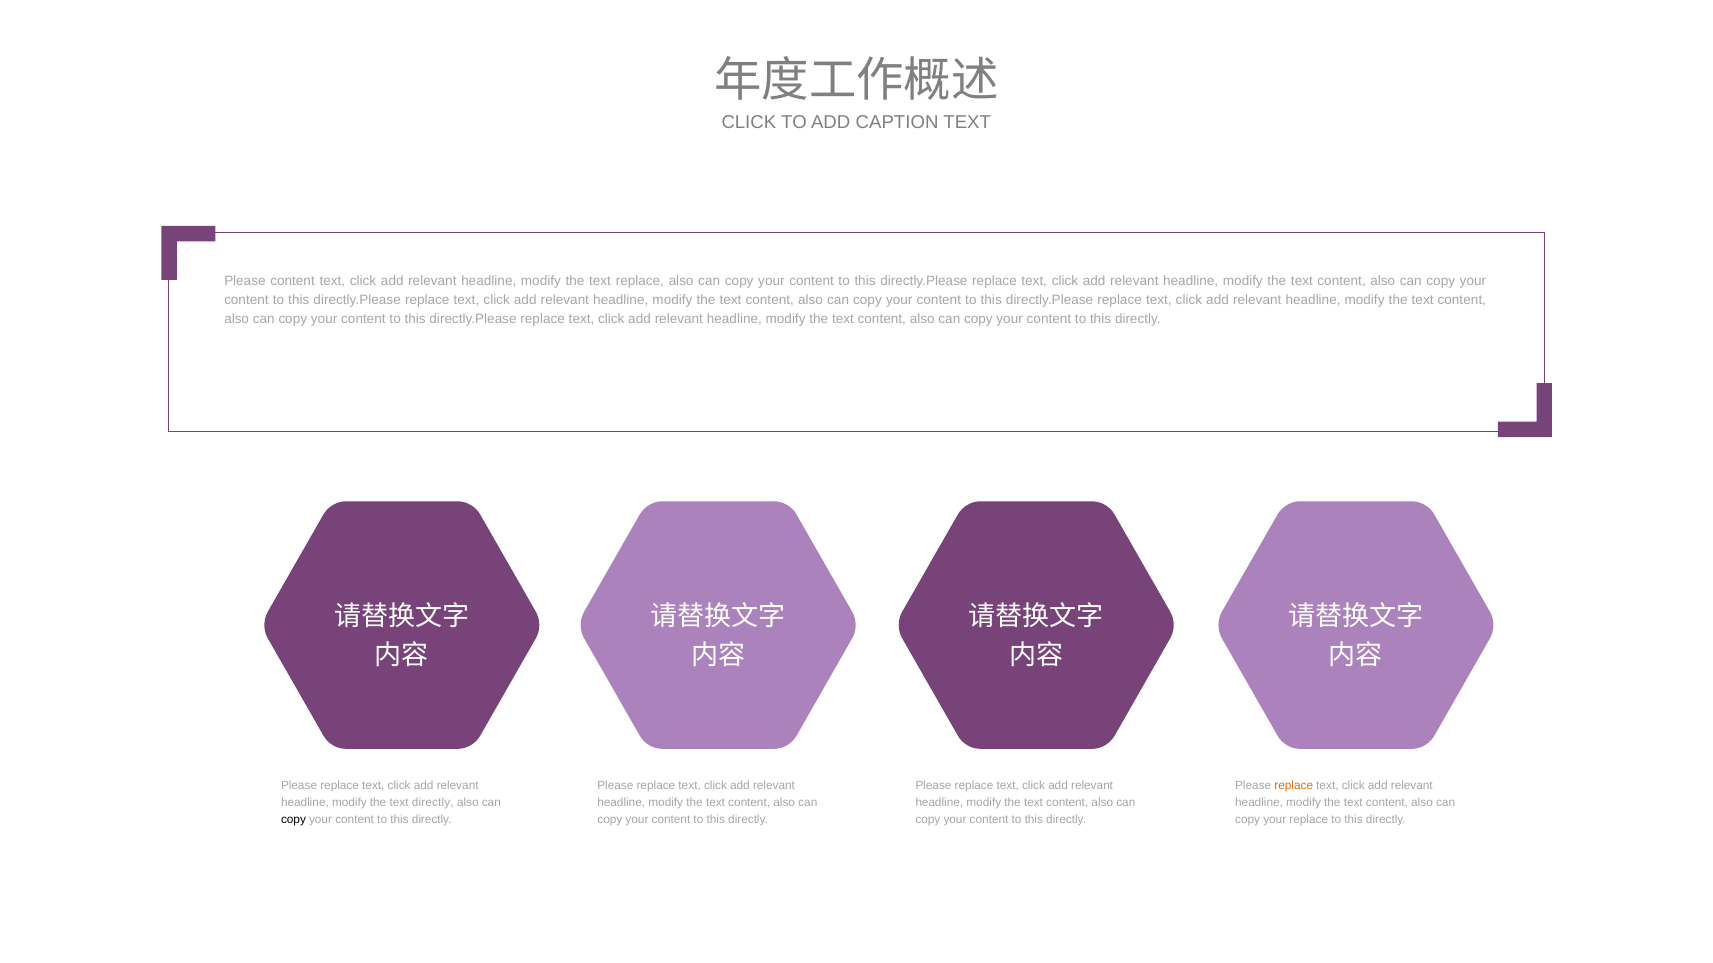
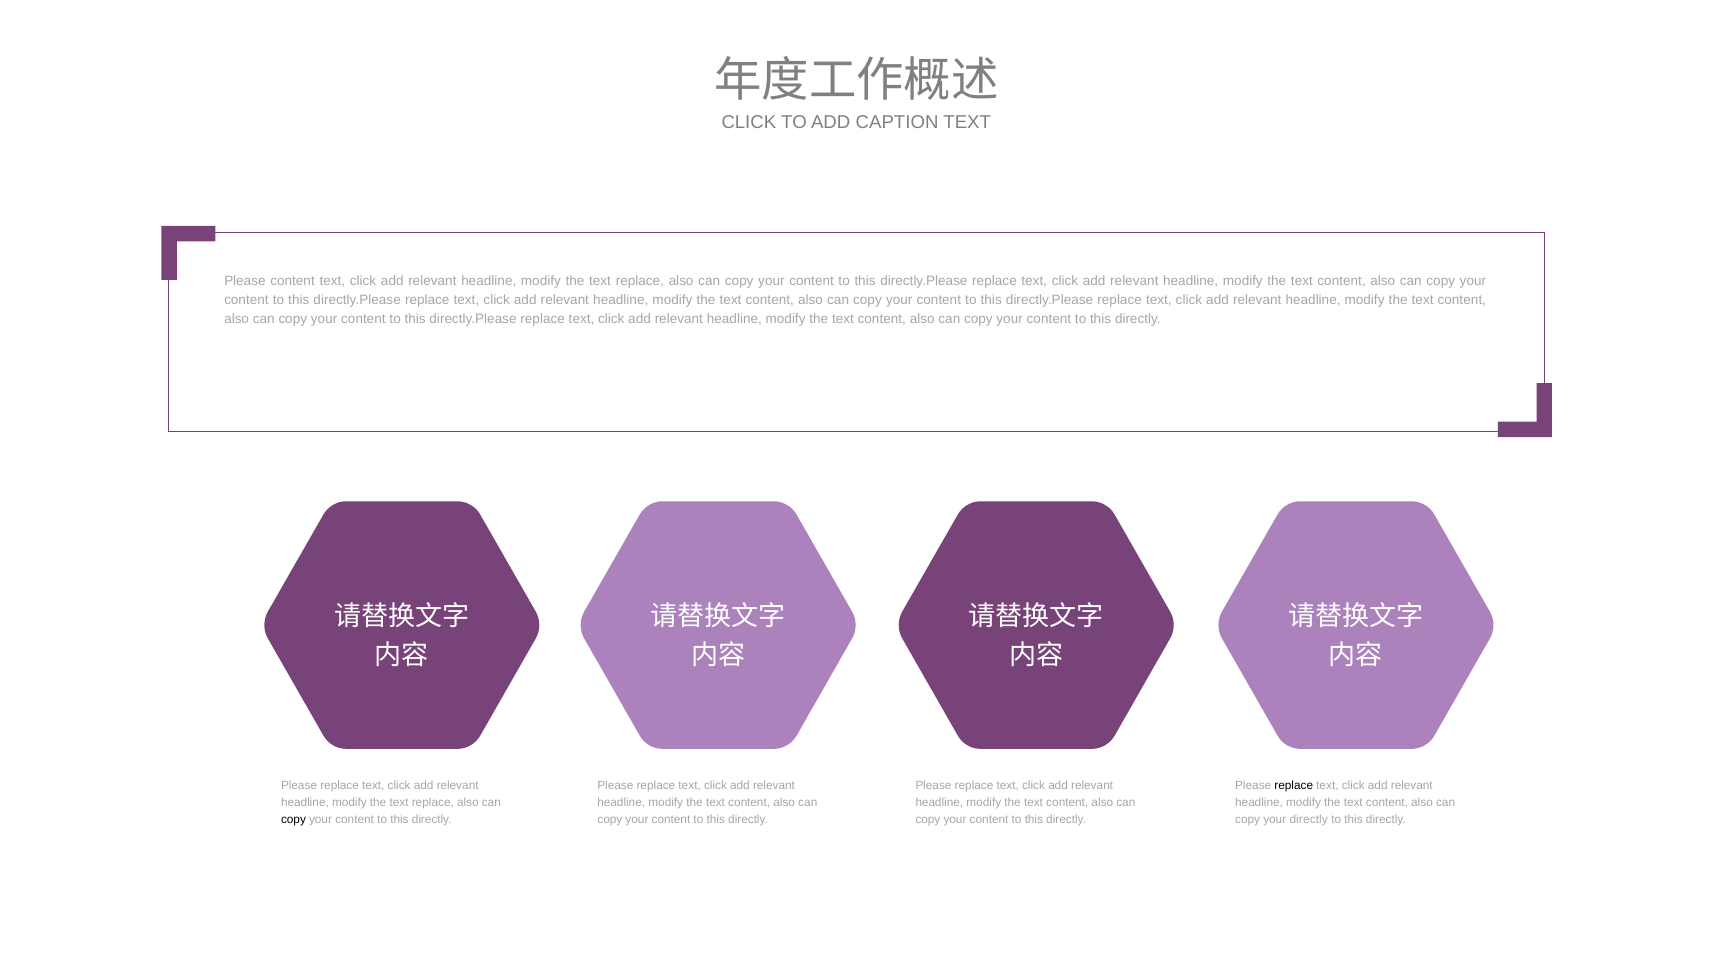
replace at (1294, 786) colour: orange -> black
directly at (433, 803): directly -> replace
your replace: replace -> directly
